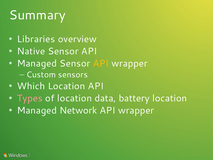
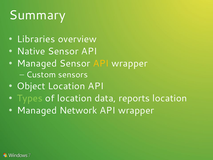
Which: Which -> Object
Types colour: pink -> light green
battery: battery -> reports
